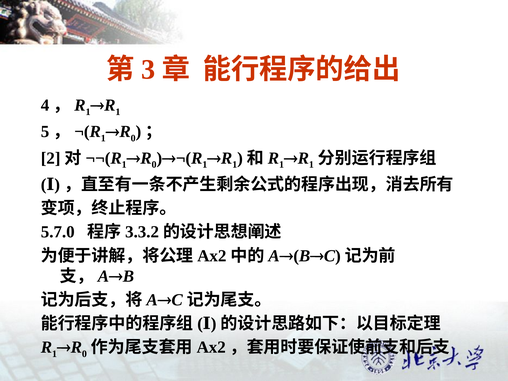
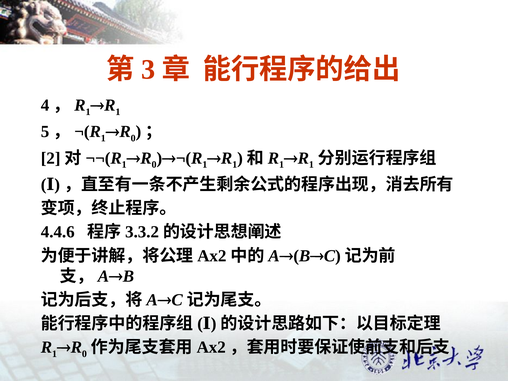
5.7.0: 5.7.0 -> 4.4.6
